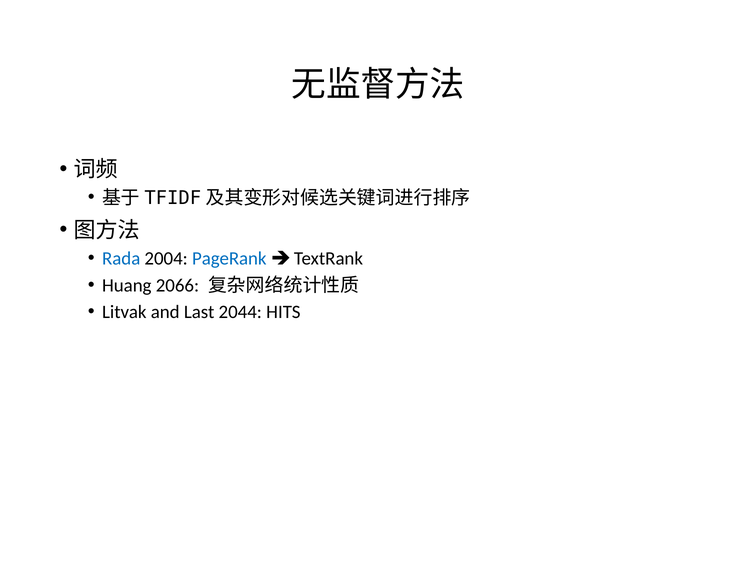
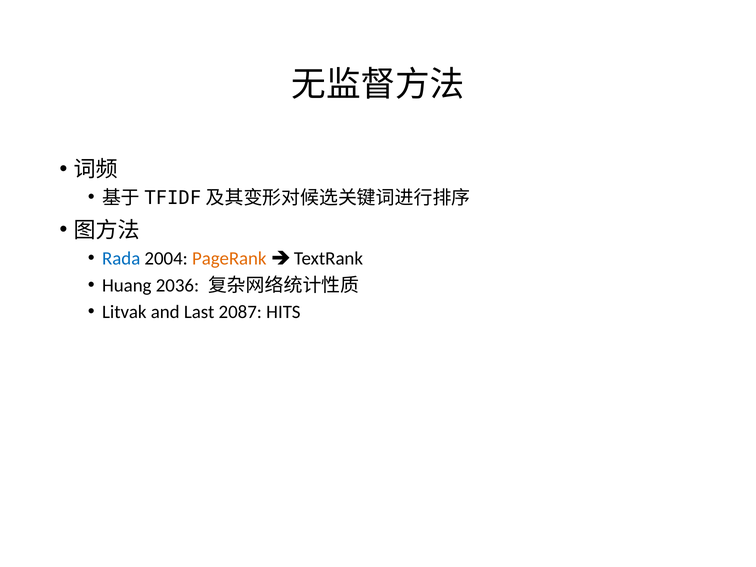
PageRank colour: blue -> orange
2066: 2066 -> 2036
2044: 2044 -> 2087
